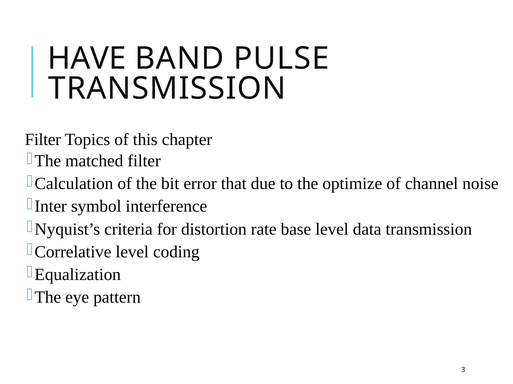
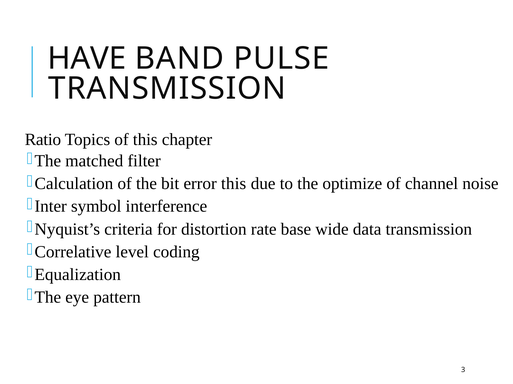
Filter at (43, 140): Filter -> Ratio
error that: that -> this
base level: level -> wide
